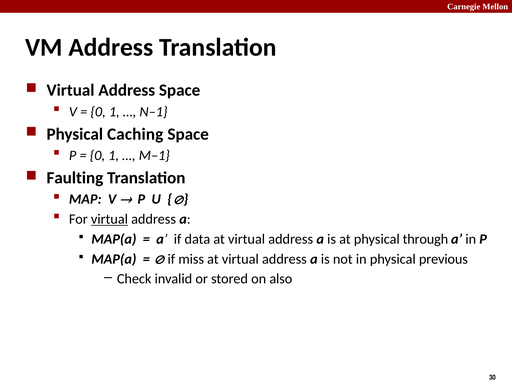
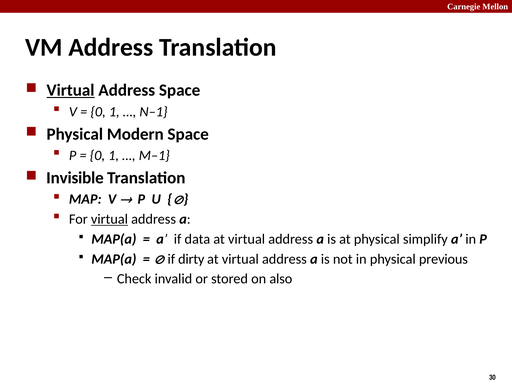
Virtual at (71, 90) underline: none -> present
Caching: Caching -> Modern
Faulting: Faulting -> Invisible
through: through -> simplify
miss: miss -> dirty
